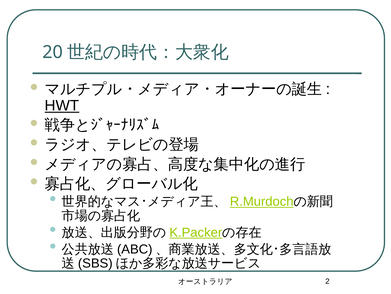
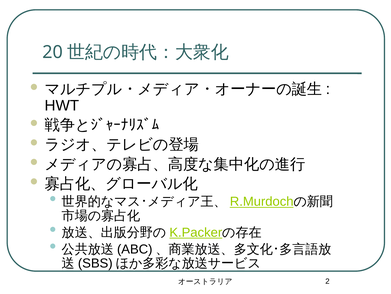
HWT underline: present -> none
